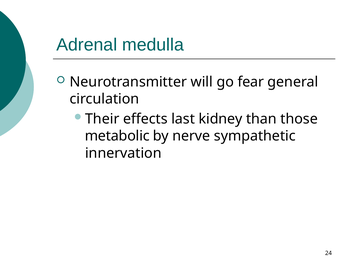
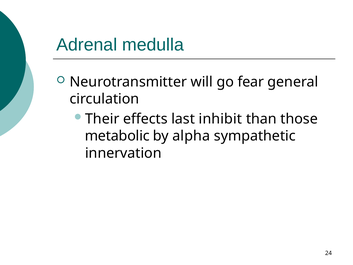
kidney: kidney -> inhibit
nerve: nerve -> alpha
